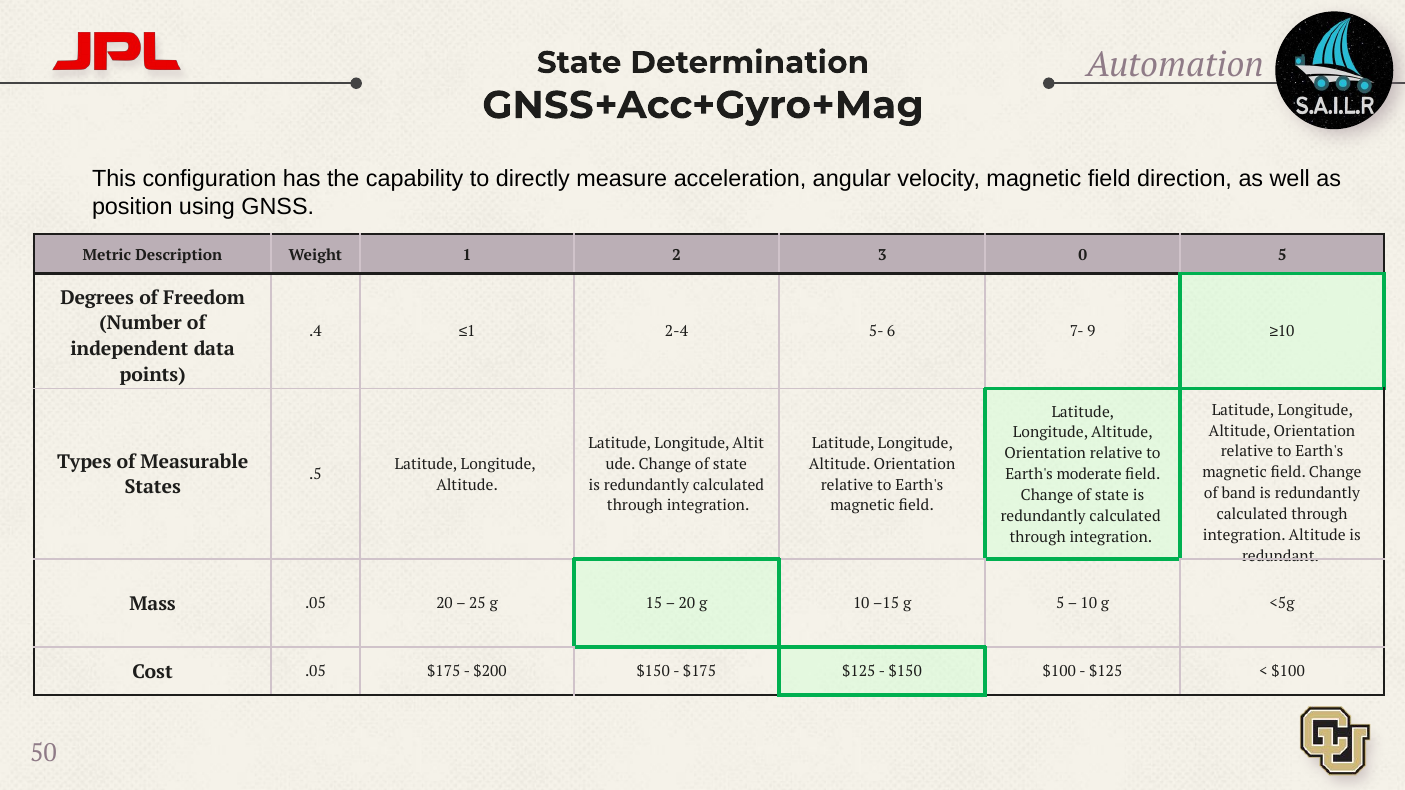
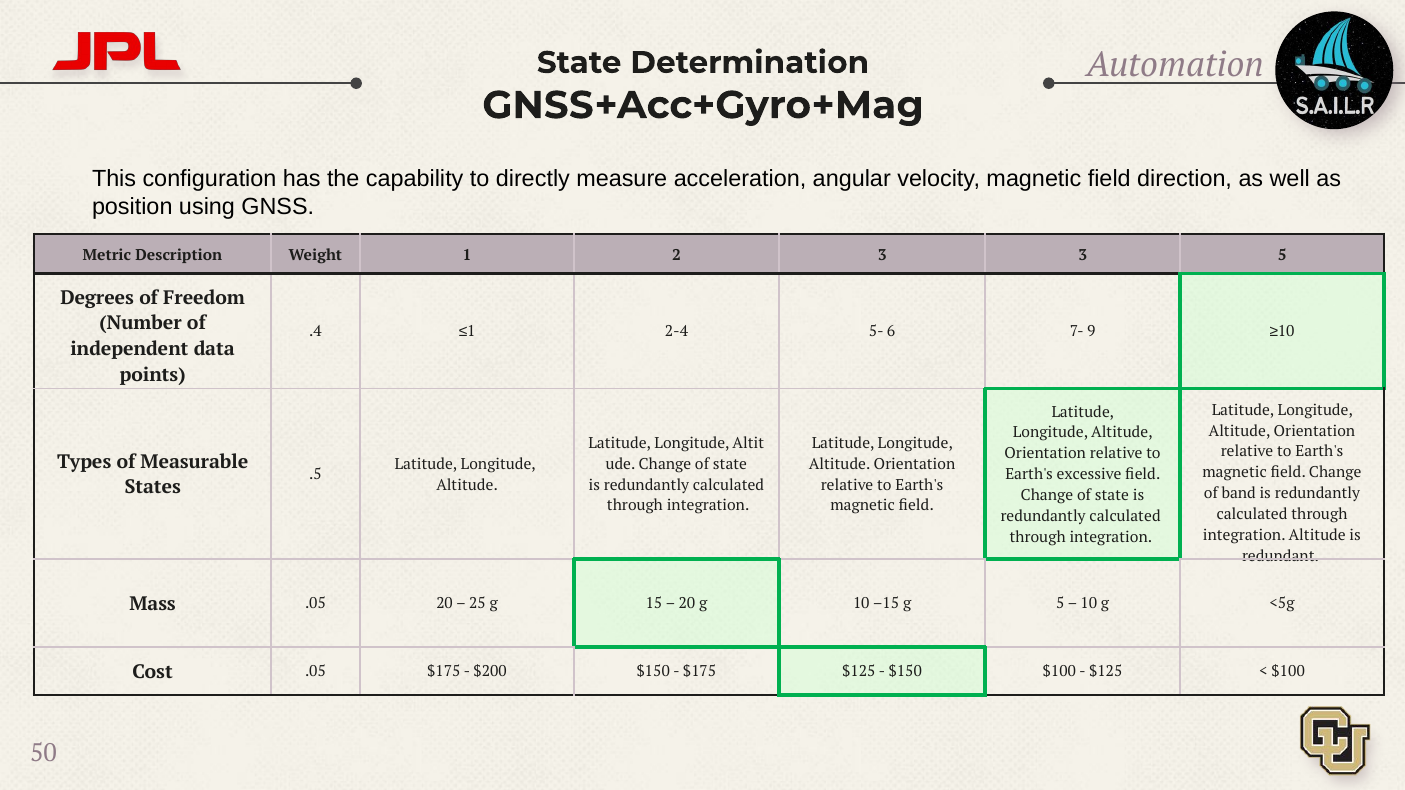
3 0: 0 -> 3
moderate: moderate -> excessive
